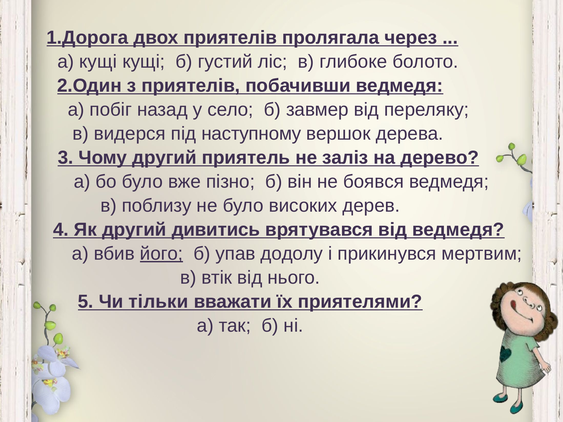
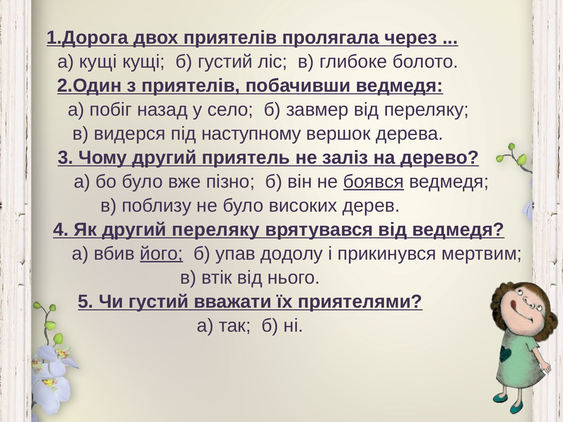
боявся underline: none -> present
другий дивитись: дивитись -> переляку
Чи тільки: тільки -> густий
